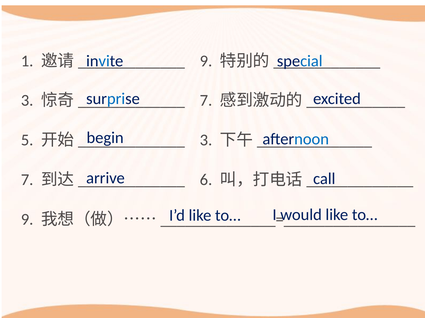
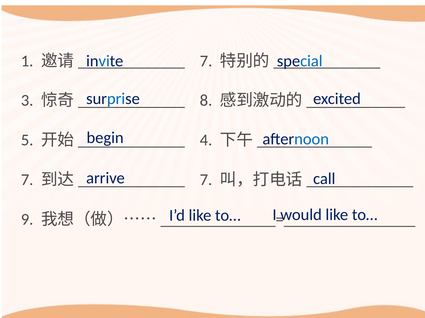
9 at (206, 61): 9 -> 7
7 at (206, 101): 7 -> 8
3 at (206, 140): 3 -> 4
6 at (206, 180): 6 -> 7
